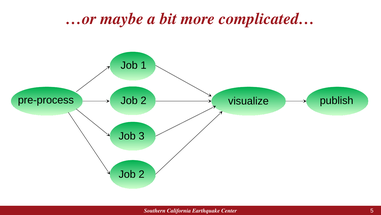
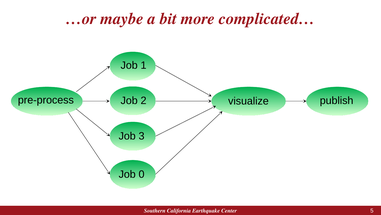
2 at (142, 174): 2 -> 0
